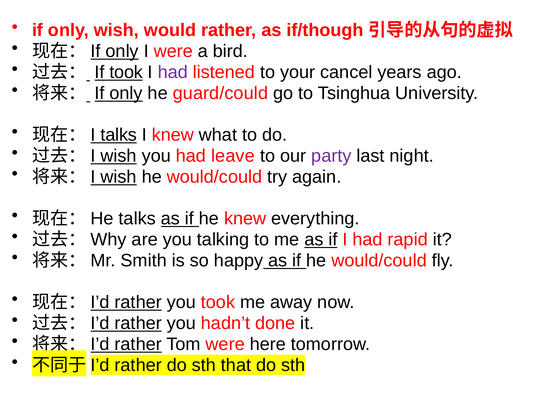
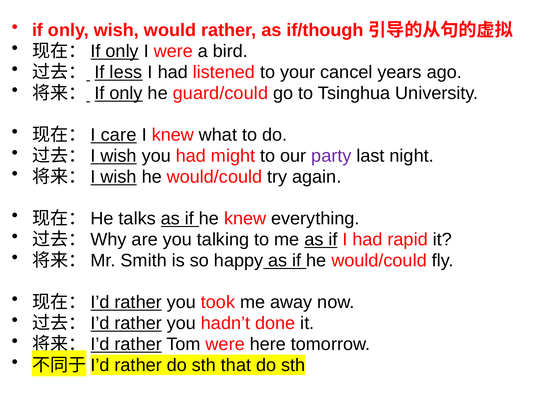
If took: took -> less
had at (173, 72) colour: purple -> black
talks at (119, 135): talks -> care
leave: leave -> might
